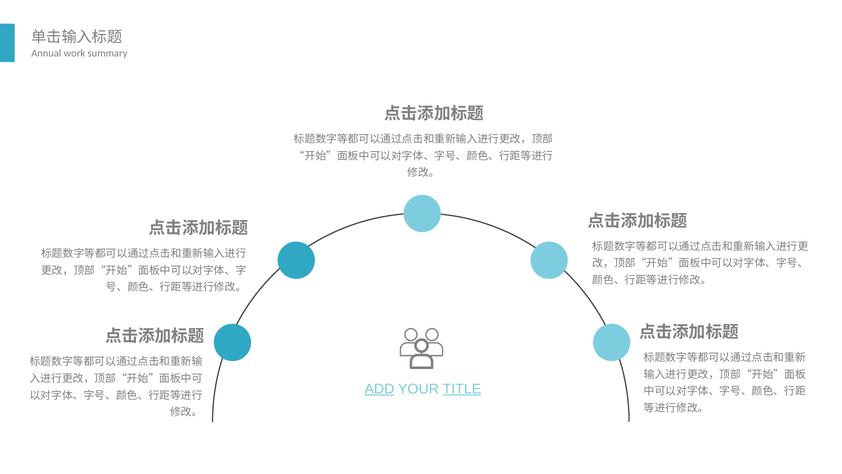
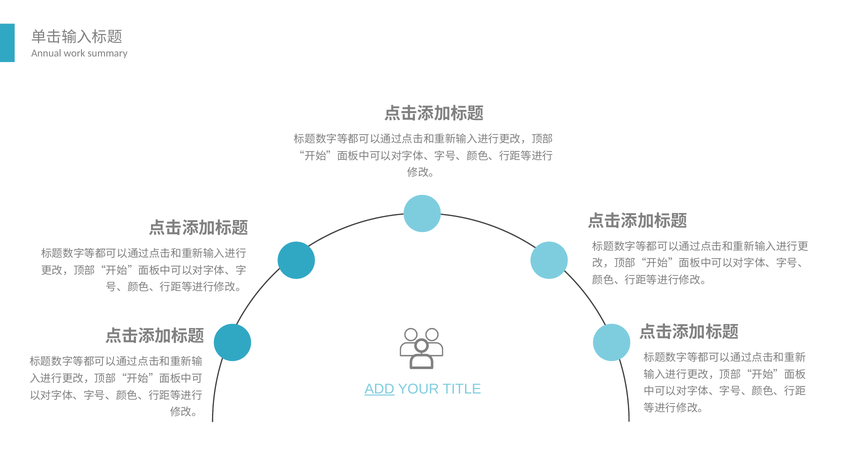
TITLE underline: present -> none
